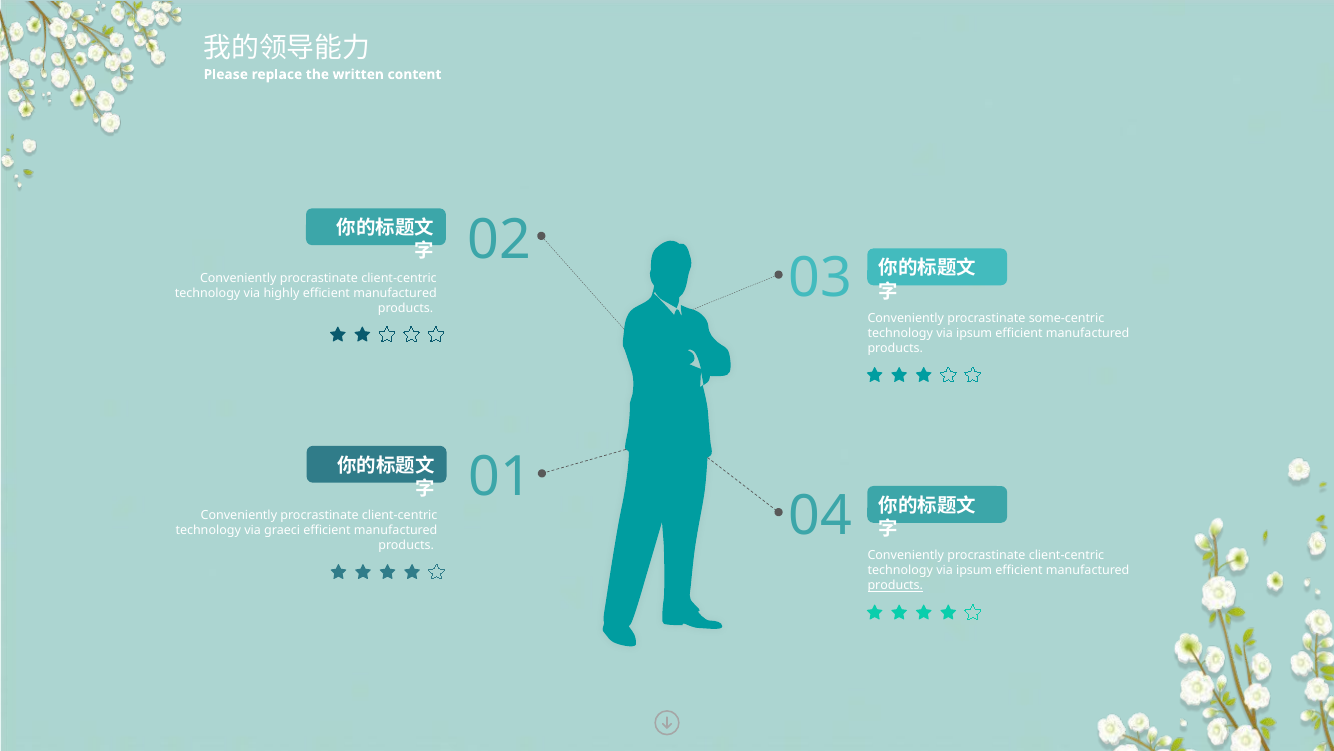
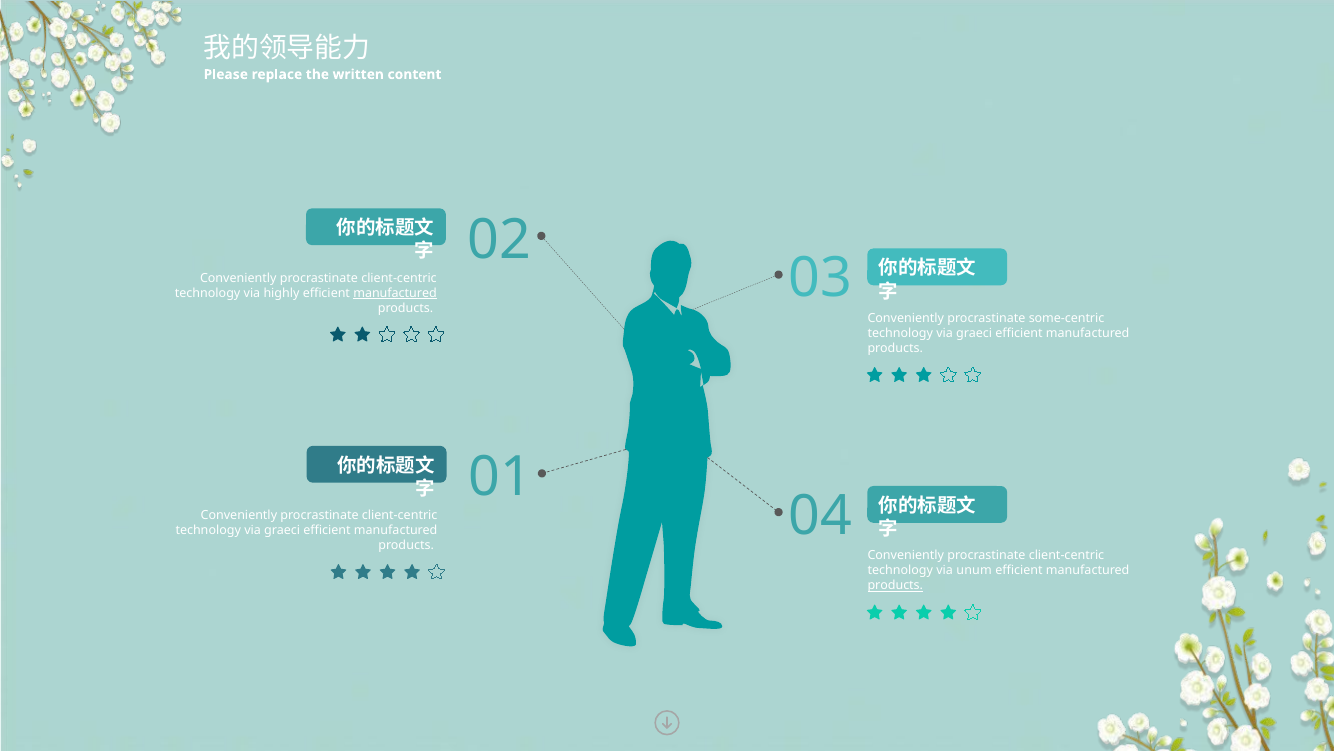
manufactured at (395, 293) underline: none -> present
ipsum at (974, 333): ipsum -> graeci
ipsum at (974, 570): ipsum -> unum
